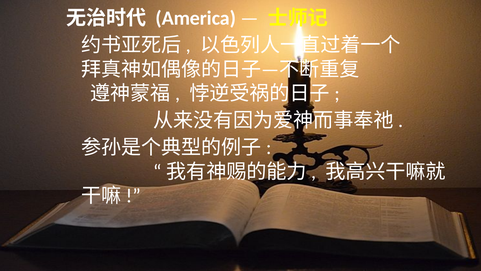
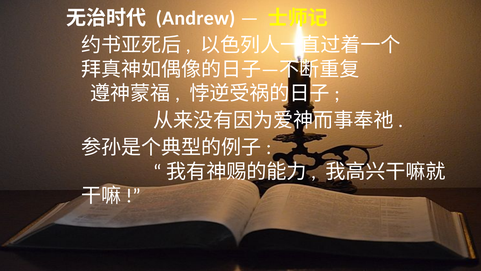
America: America -> Andrew
